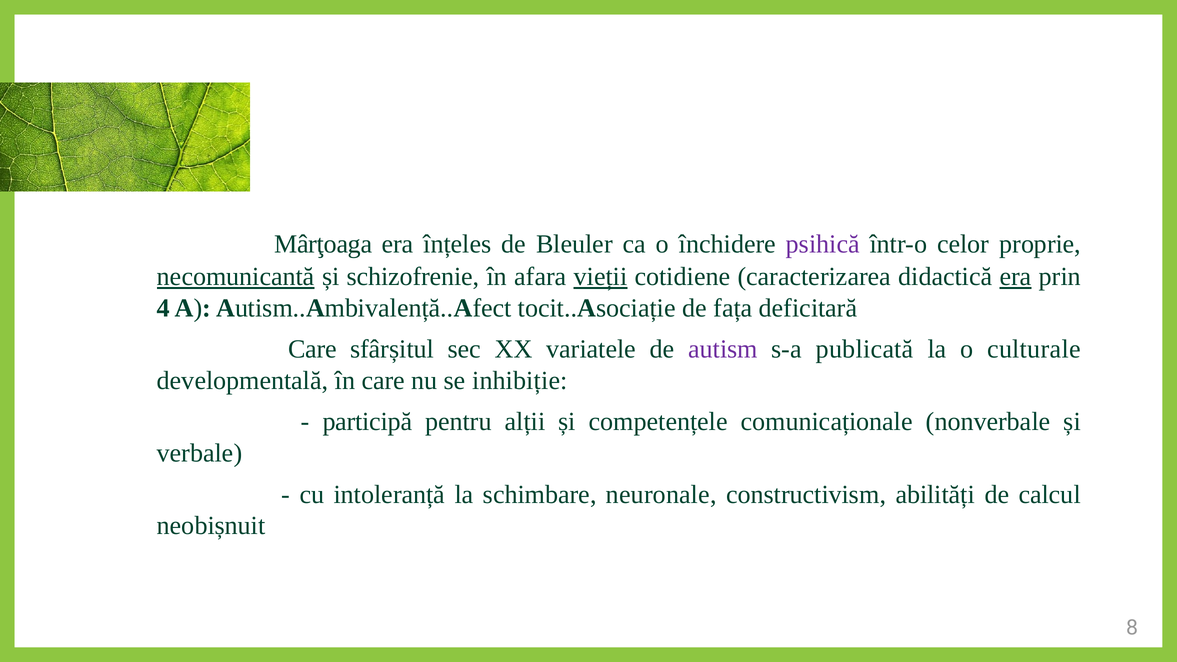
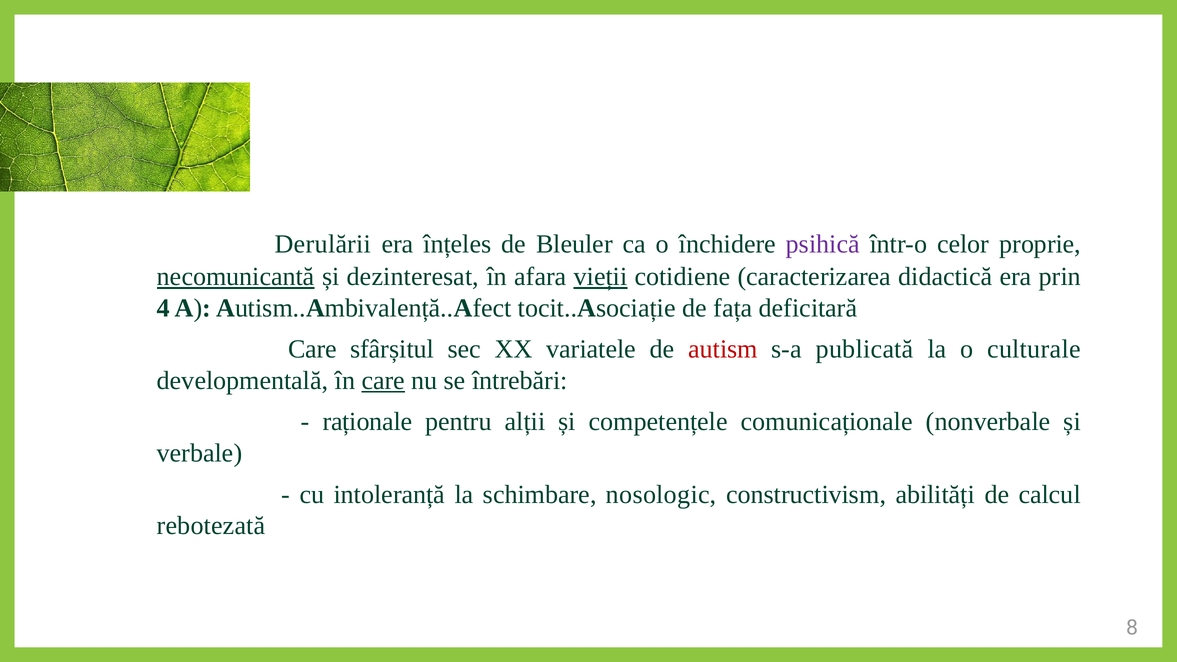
Mârţoaga: Mârţoaga -> Derulării
schizofrenie: schizofrenie -> dezinteresat
era at (1016, 277) underline: present -> none
autism colour: purple -> red
care at (383, 381) underline: none -> present
inhibiție: inhibiție -> întrebări
participă: participă -> raționale
neuronale: neuronale -> nosologic
neobișnuit: neobișnuit -> rebotezată
